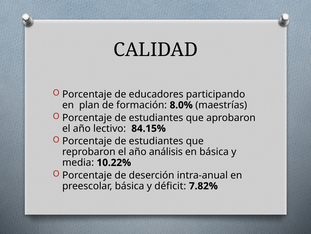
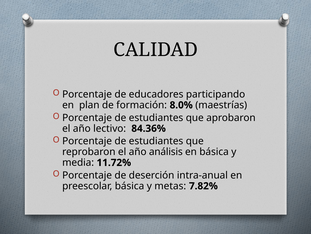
84.15%: 84.15% -> 84.36%
10.22%: 10.22% -> 11.72%
déficit: déficit -> metas
